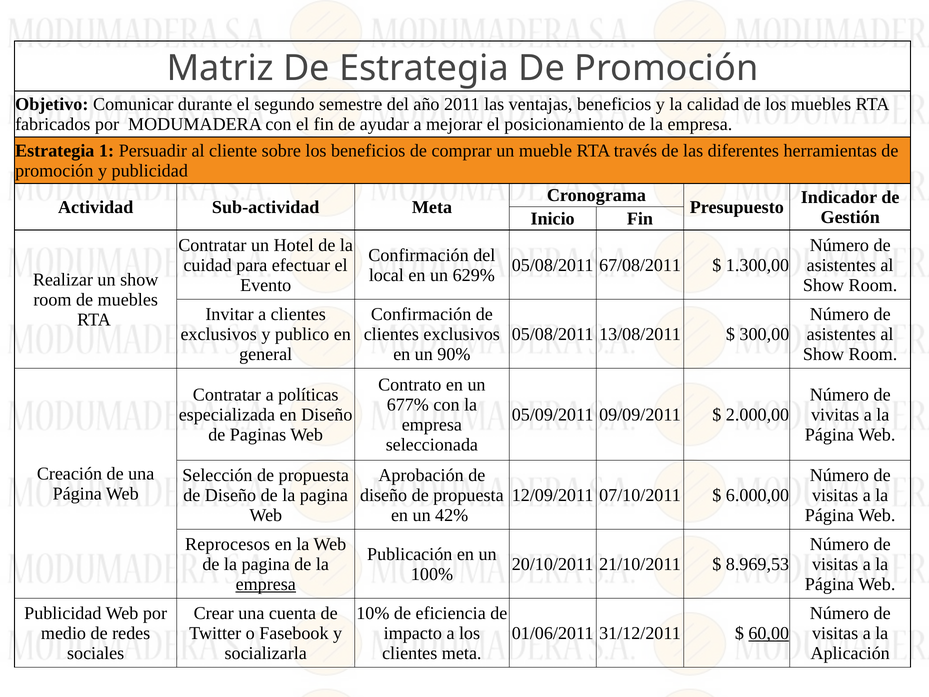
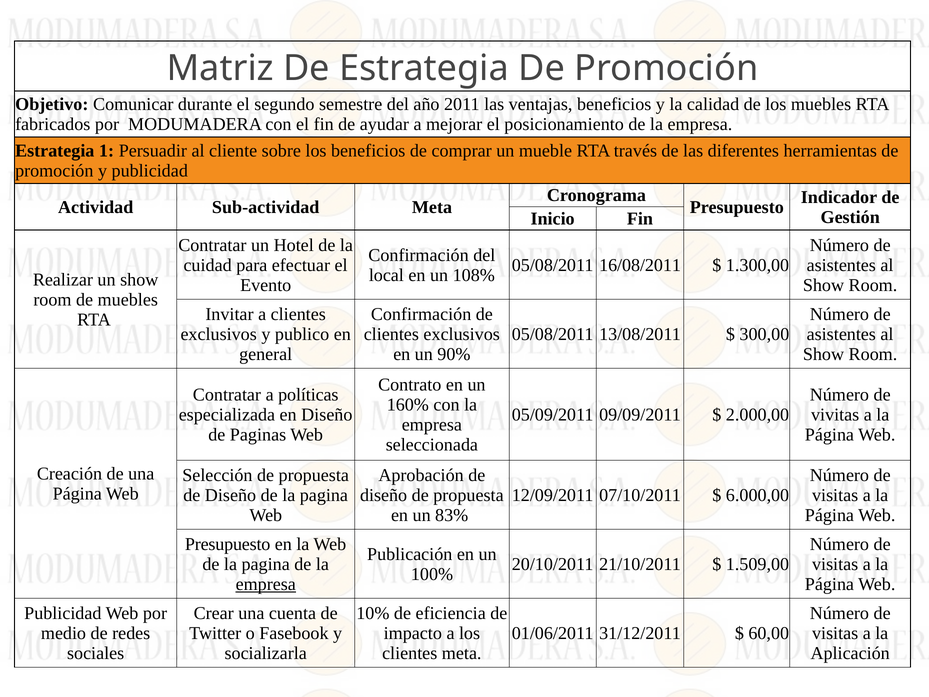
67/08/2011: 67/08/2011 -> 16/08/2011
629%: 629% -> 108%
677%: 677% -> 160%
42%: 42% -> 83%
Reprocesos at (227, 544): Reprocesos -> Presupuesto
8.969,53: 8.969,53 -> 1.509,00
60,00 underline: present -> none
